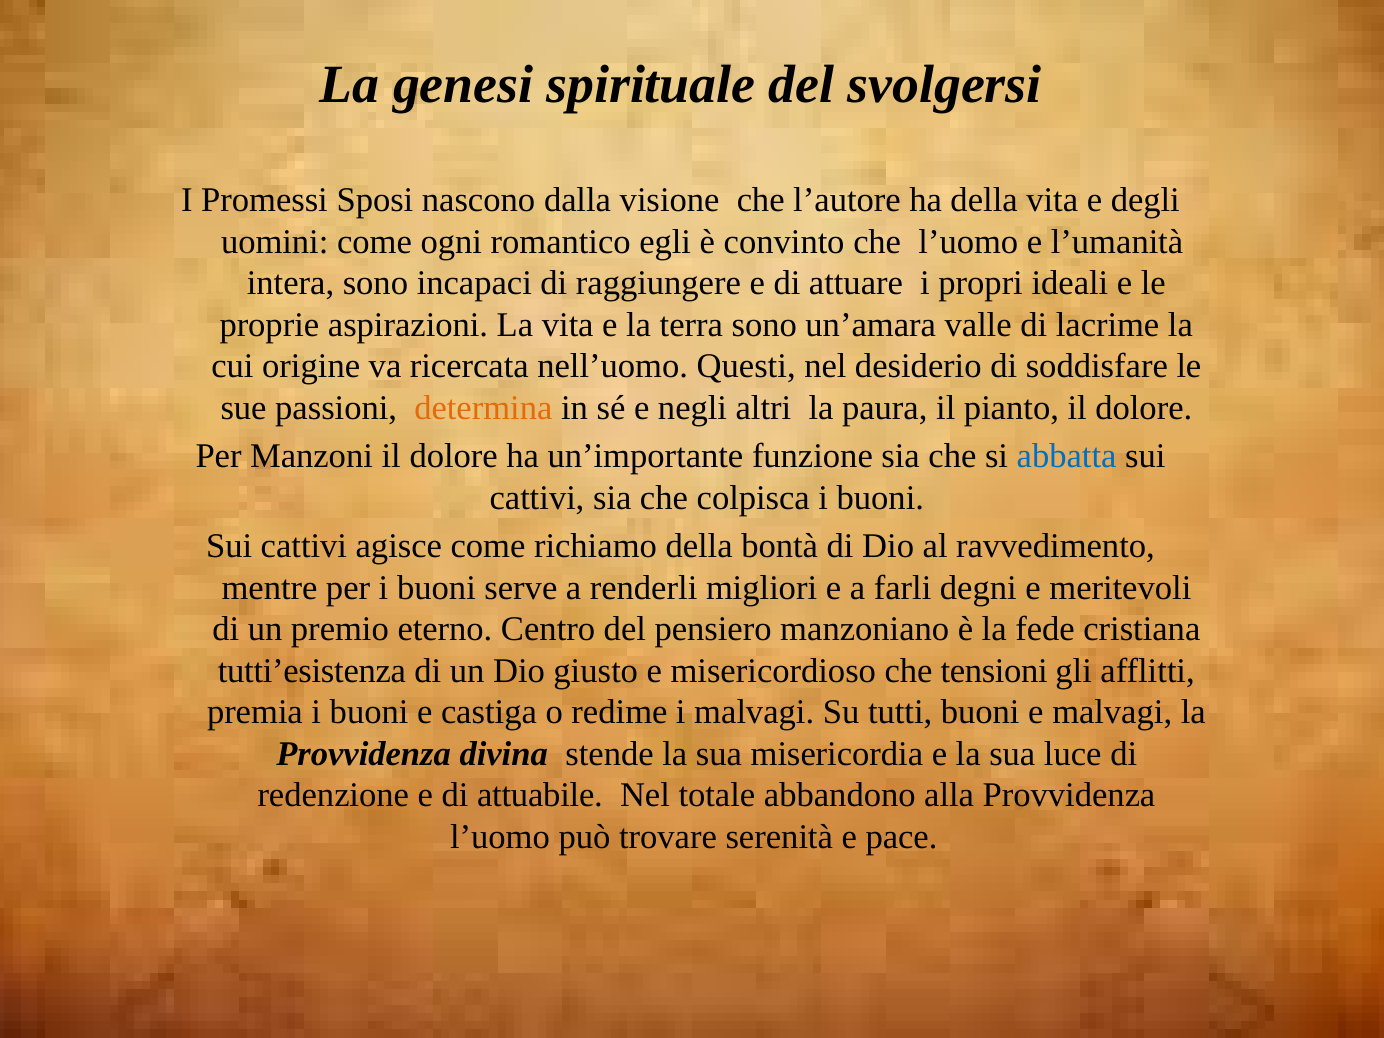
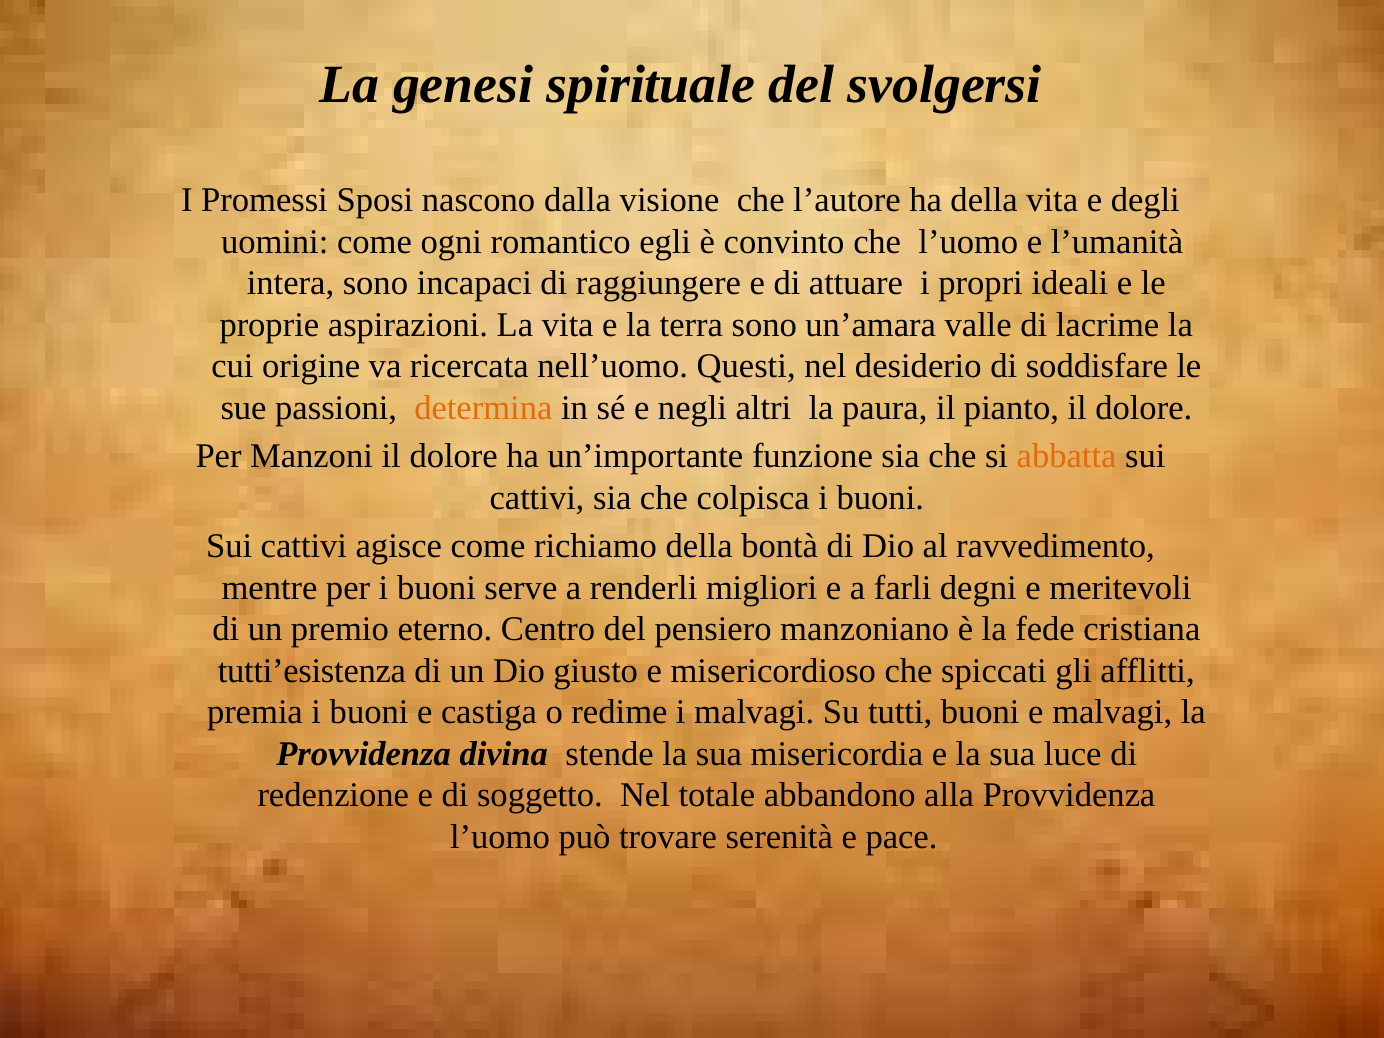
abbatta colour: blue -> orange
tensioni: tensioni -> spiccati
attuabile: attuabile -> soggetto
